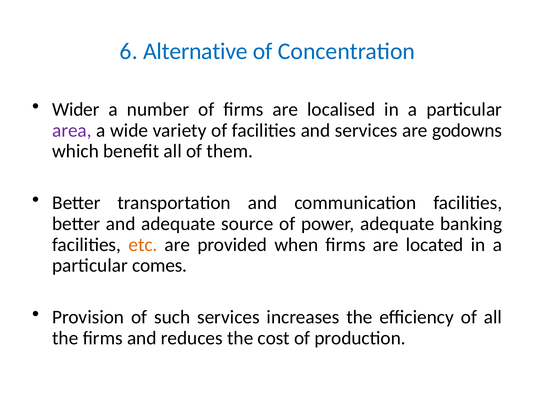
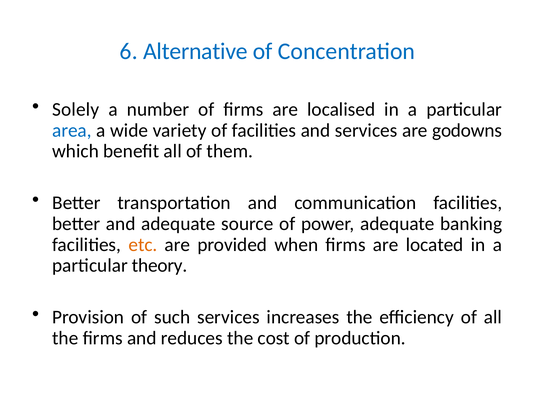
Wider: Wider -> Solely
area colour: purple -> blue
comes: comes -> theory
